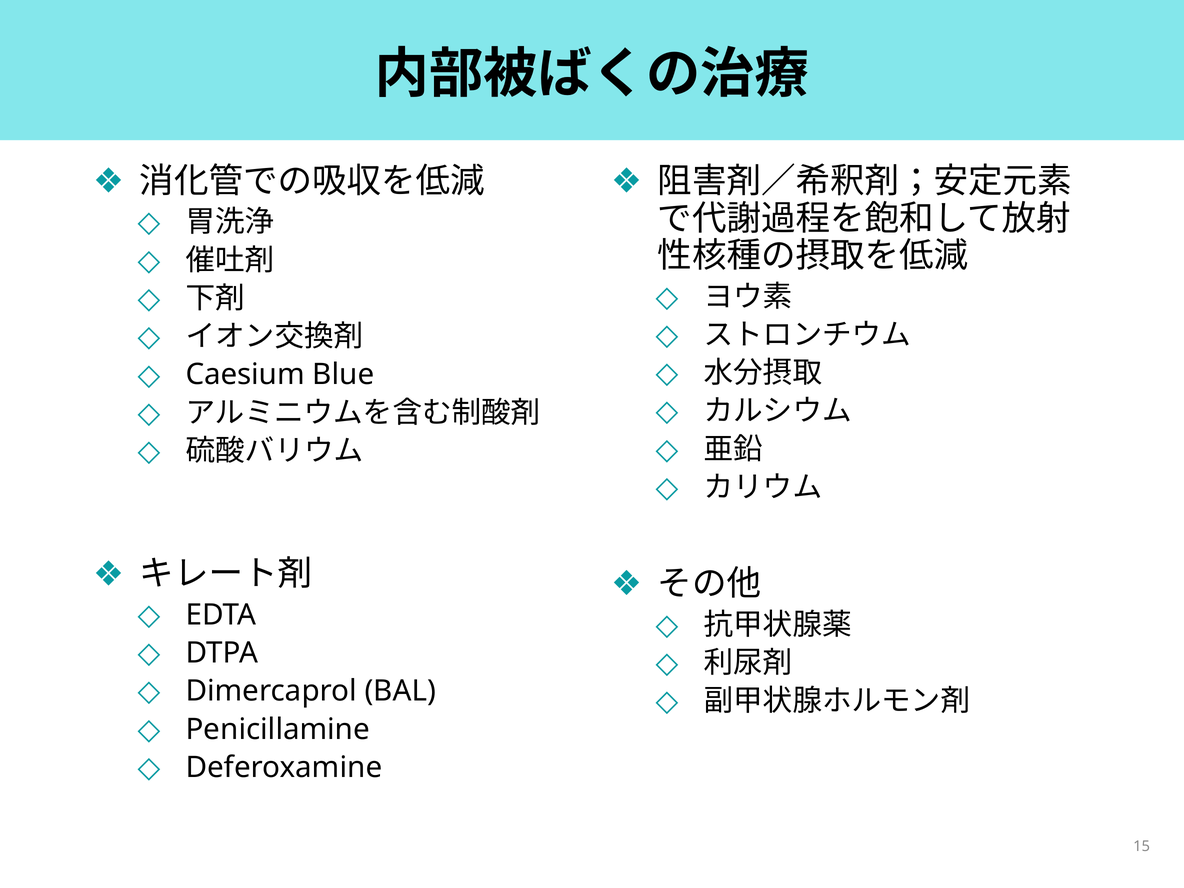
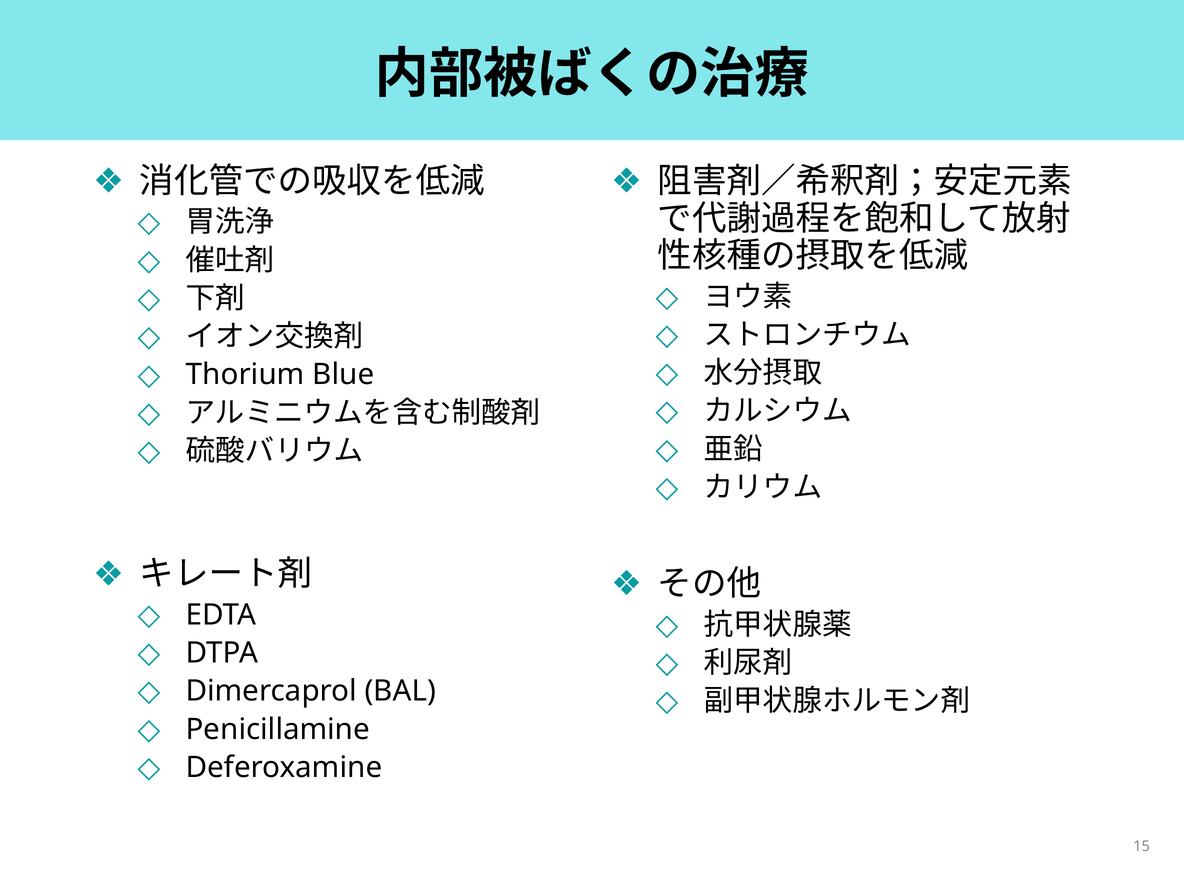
Caesium: Caesium -> Thorium
